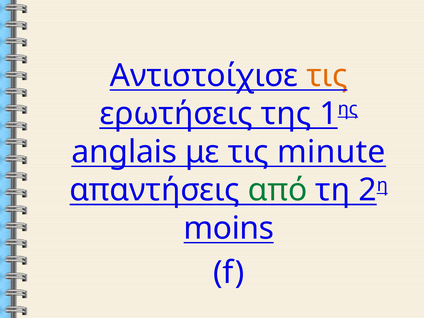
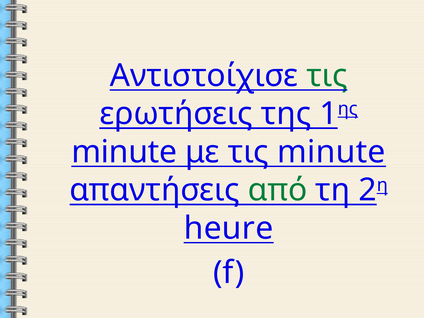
τις at (327, 76) colour: orange -> green
anglais at (124, 152): anglais -> minute
moins: moins -> heure
